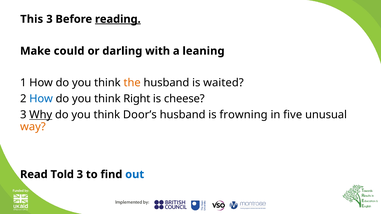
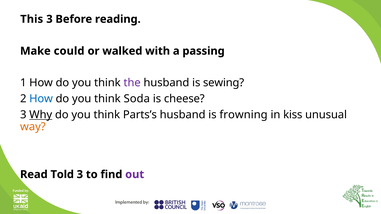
reading underline: present -> none
darling: darling -> walked
leaning: leaning -> passing
the colour: orange -> purple
waited: waited -> sewing
Right: Right -> Soda
Door’s: Door’s -> Parts’s
five: five -> kiss
out colour: blue -> purple
